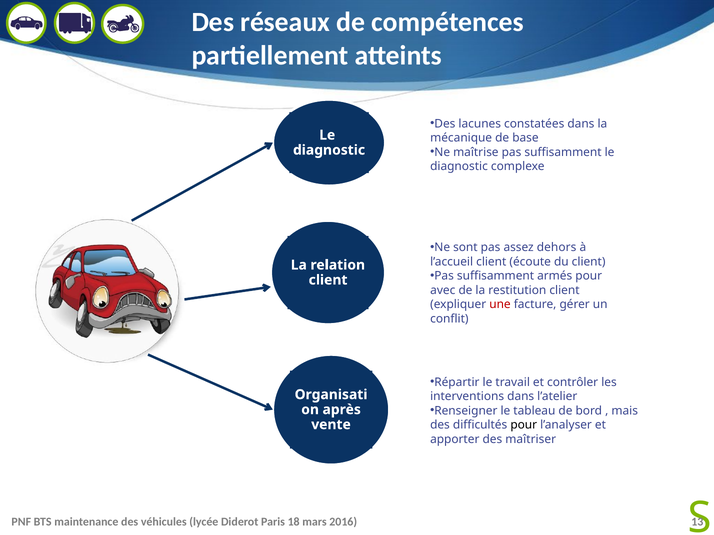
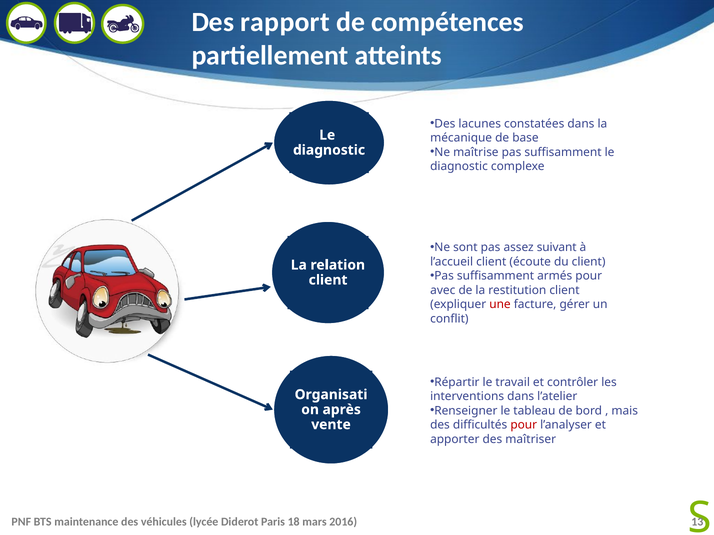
réseaux: réseaux -> rapport
dehors: dehors -> suivant
pour at (524, 425) colour: black -> red
